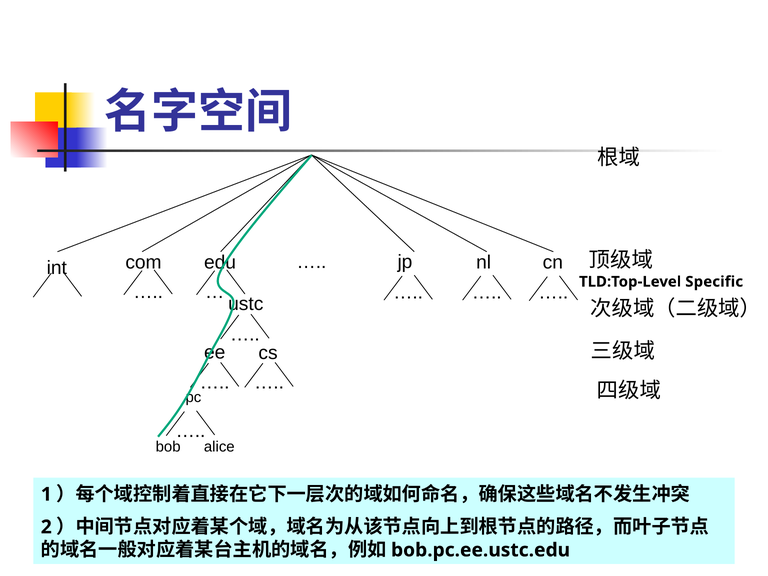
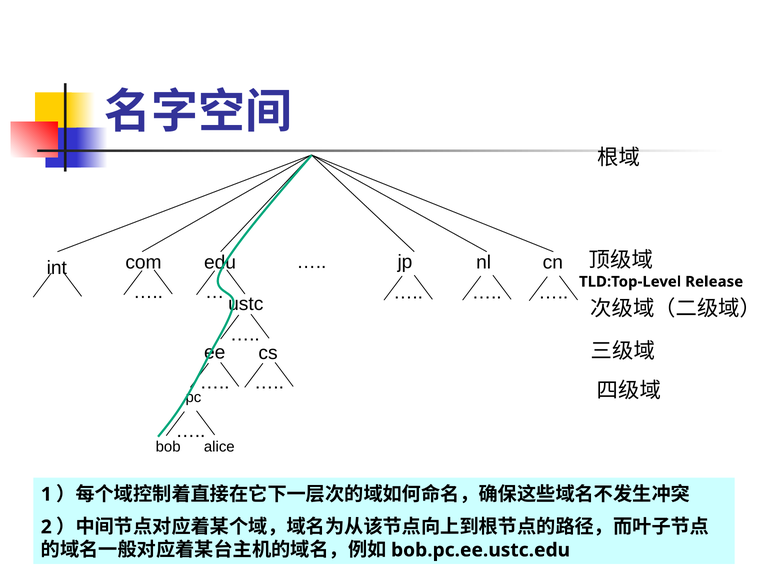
Specific: Specific -> Release
